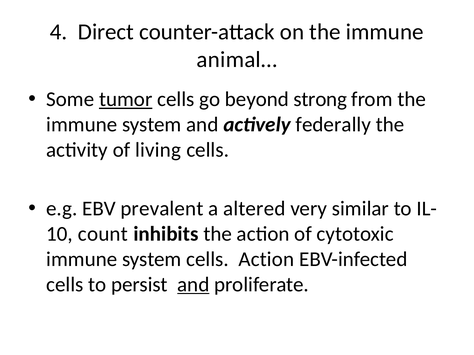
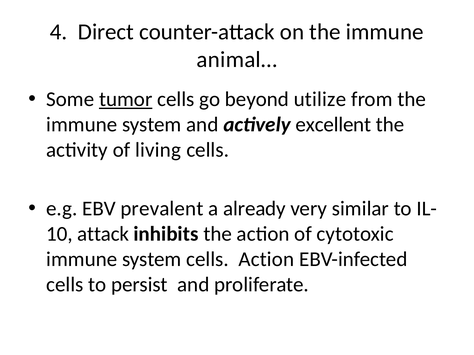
strong: strong -> utilize
federally: federally -> excellent
altered: altered -> already
count: count -> attack
and at (193, 285) underline: present -> none
